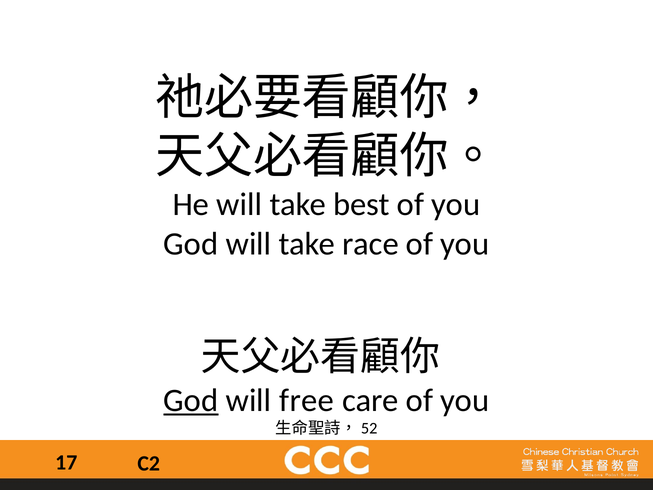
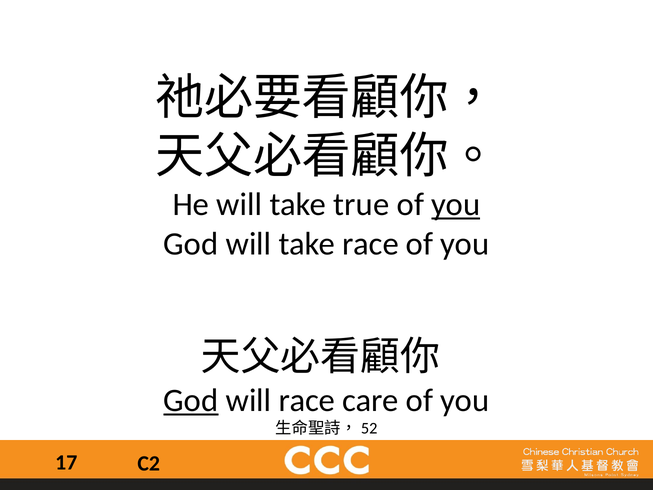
best: best -> true
you at (456, 205) underline: none -> present
will free: free -> race
